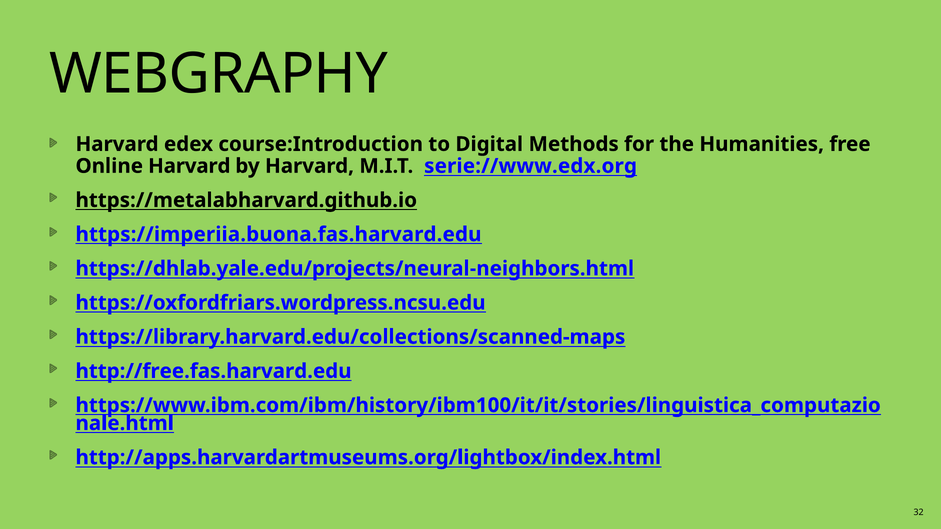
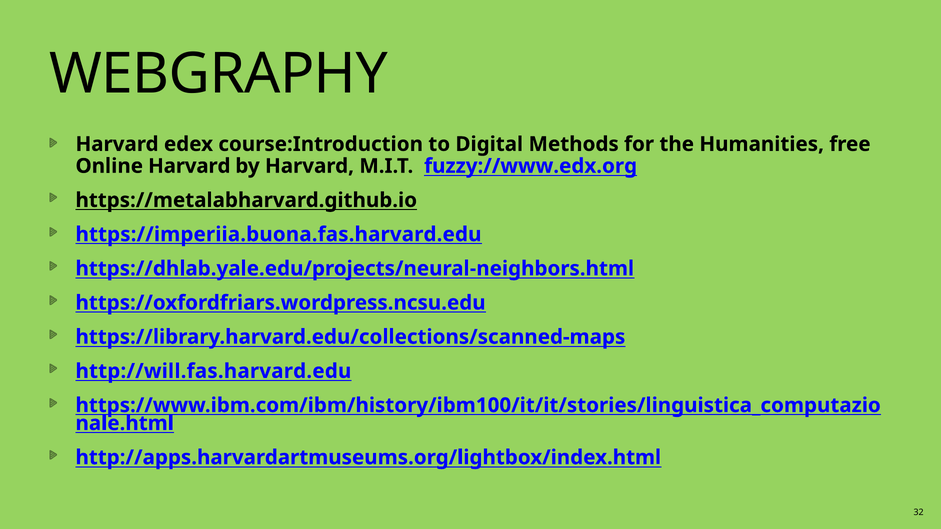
serie://www.edx.org: serie://www.edx.org -> fuzzy://www.edx.org
http://free.fas.harvard.edu: http://free.fas.harvard.edu -> http://will.fas.harvard.edu
